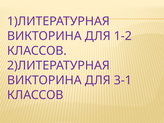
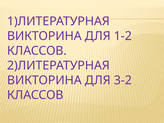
3-1: 3-1 -> 3-2
